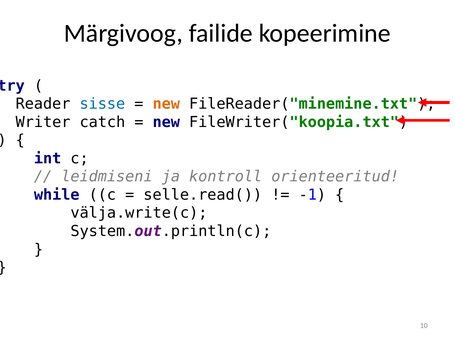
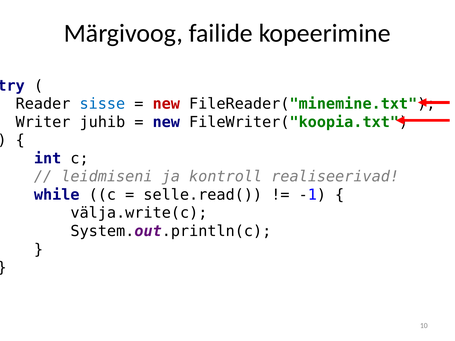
new at (166, 104) colour: orange -> red
catch: catch -> juhib
orienteeritud: orienteeritud -> realiseerivad
